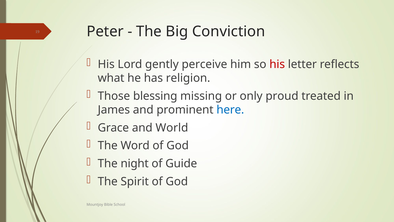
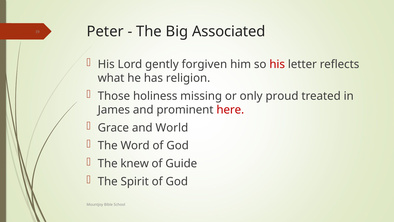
Conviction: Conviction -> Associated
perceive: perceive -> forgiven
blessing: blessing -> holiness
here colour: blue -> red
night: night -> knew
